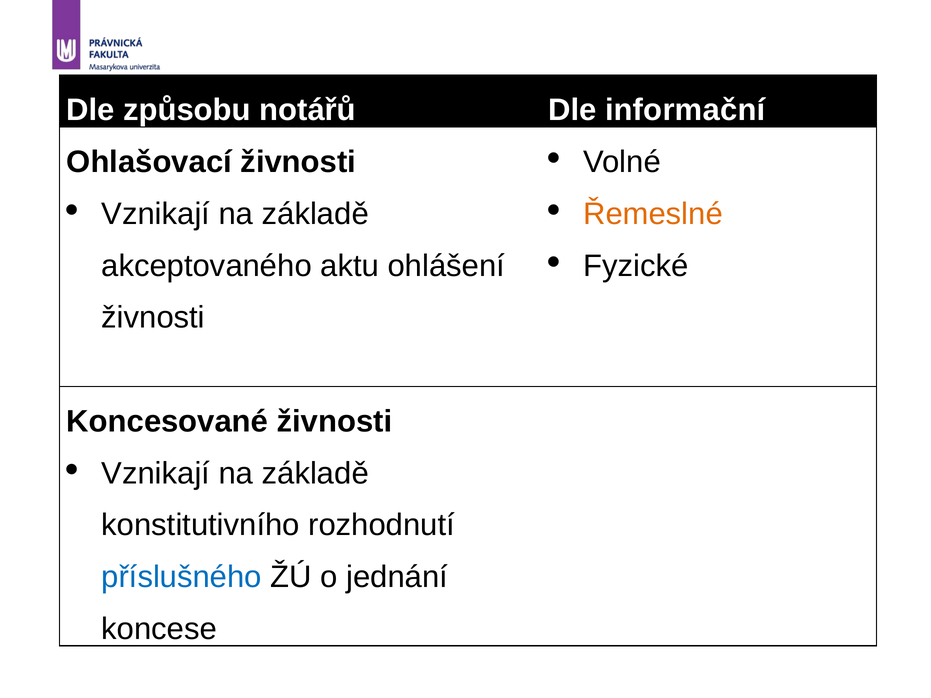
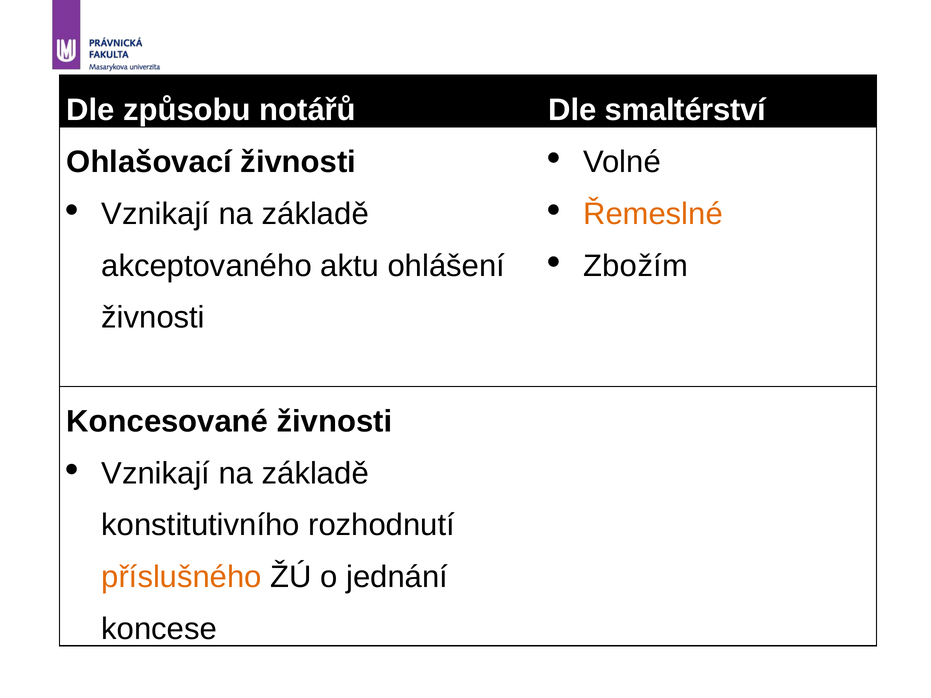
informační: informační -> smaltérství
Fyzické: Fyzické -> Zbožím
příslušného colour: blue -> orange
